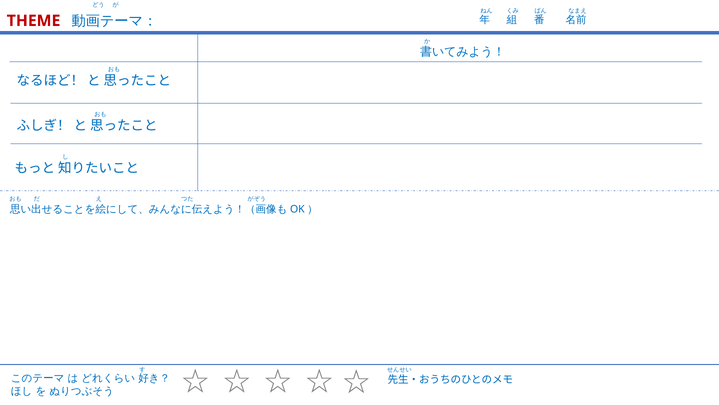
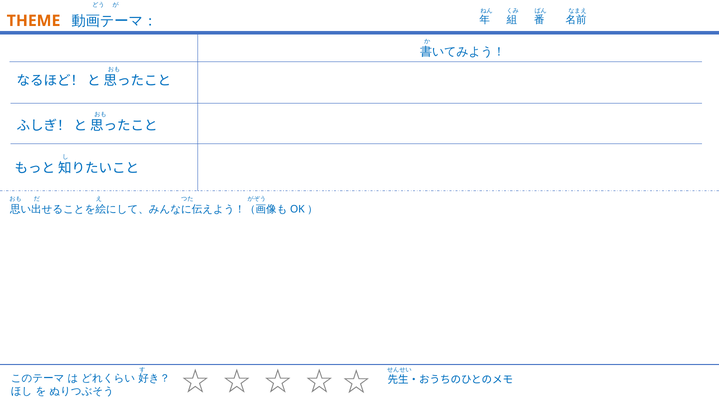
THEME colour: red -> orange
